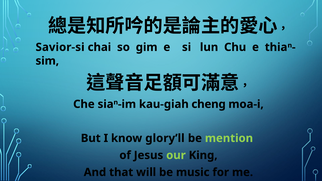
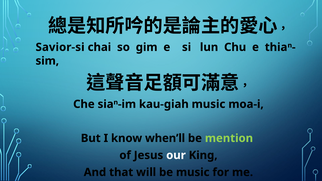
kau-giah cheng: cheng -> music
glory’ll: glory’ll -> when’ll
our colour: light green -> white
